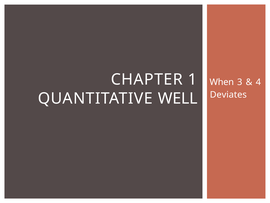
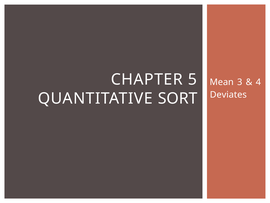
1: 1 -> 5
When: When -> Mean
WELL: WELL -> SORT
